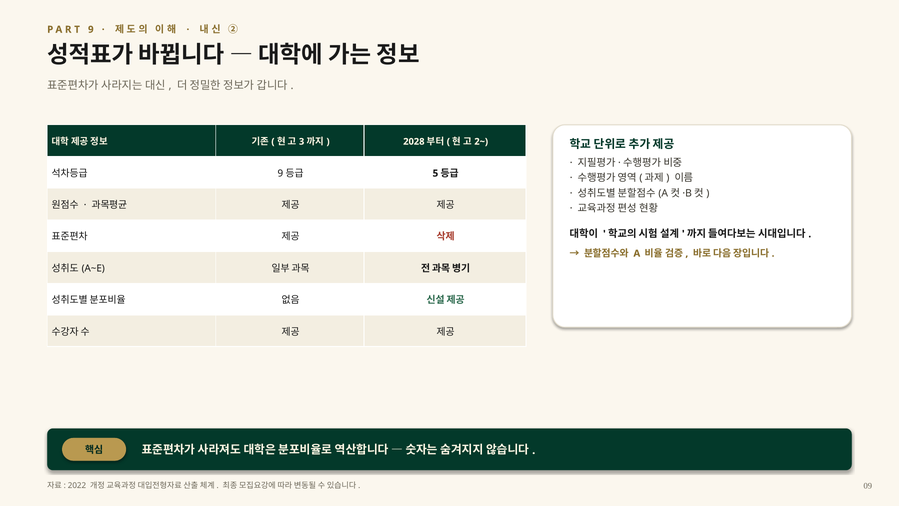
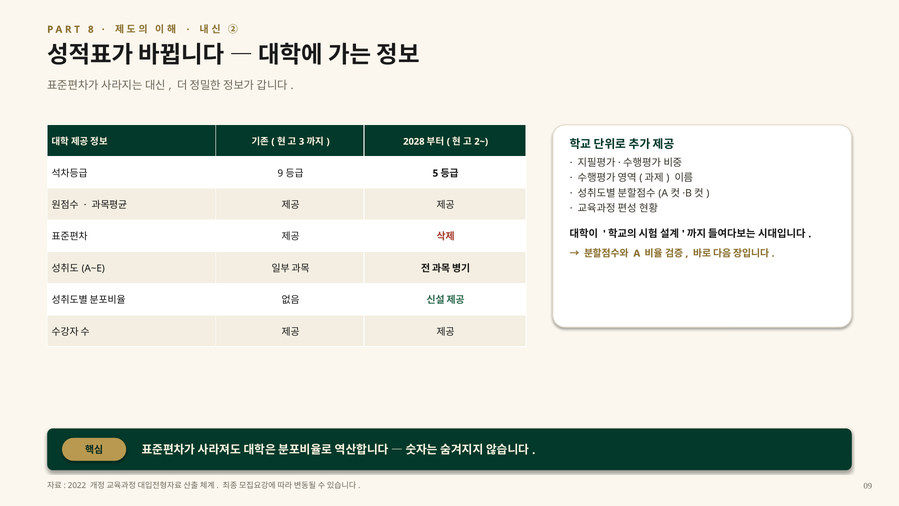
9 at (91, 29): 9 -> 8
